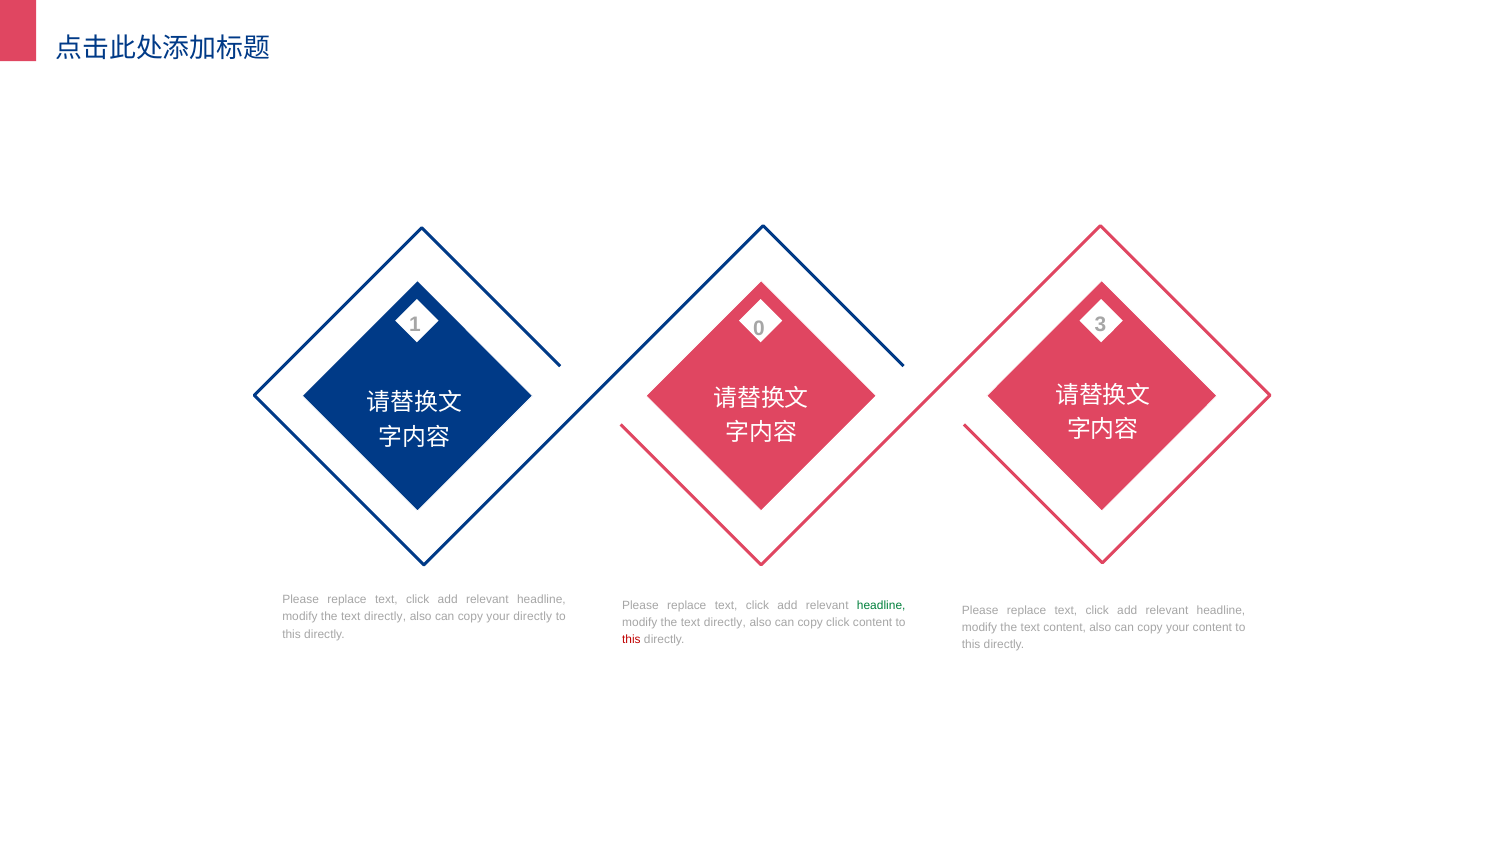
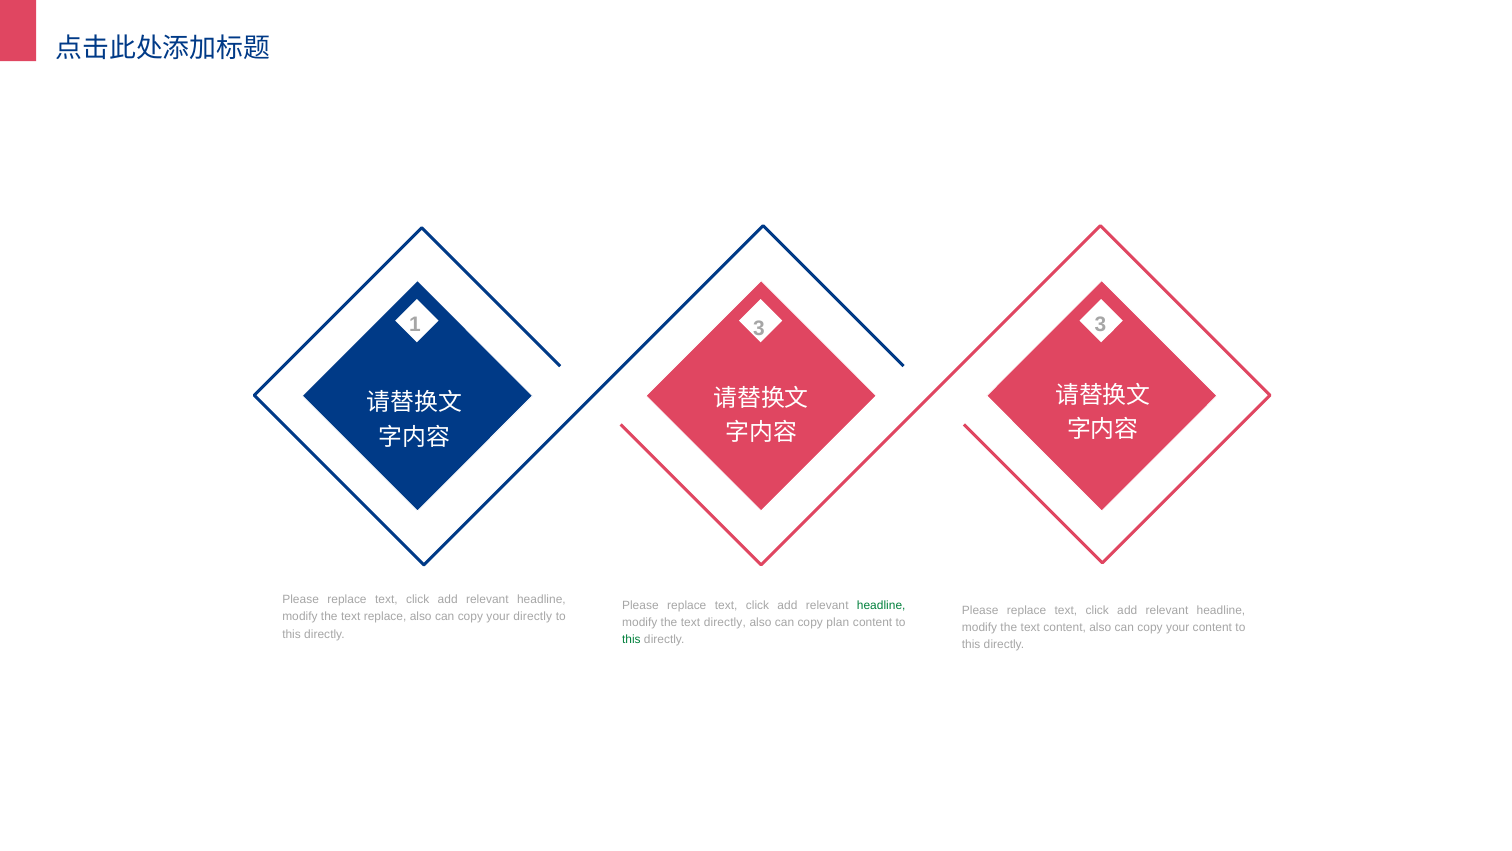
1 0: 0 -> 3
directly at (385, 617): directly -> replace
copy click: click -> plan
this at (631, 639) colour: red -> green
